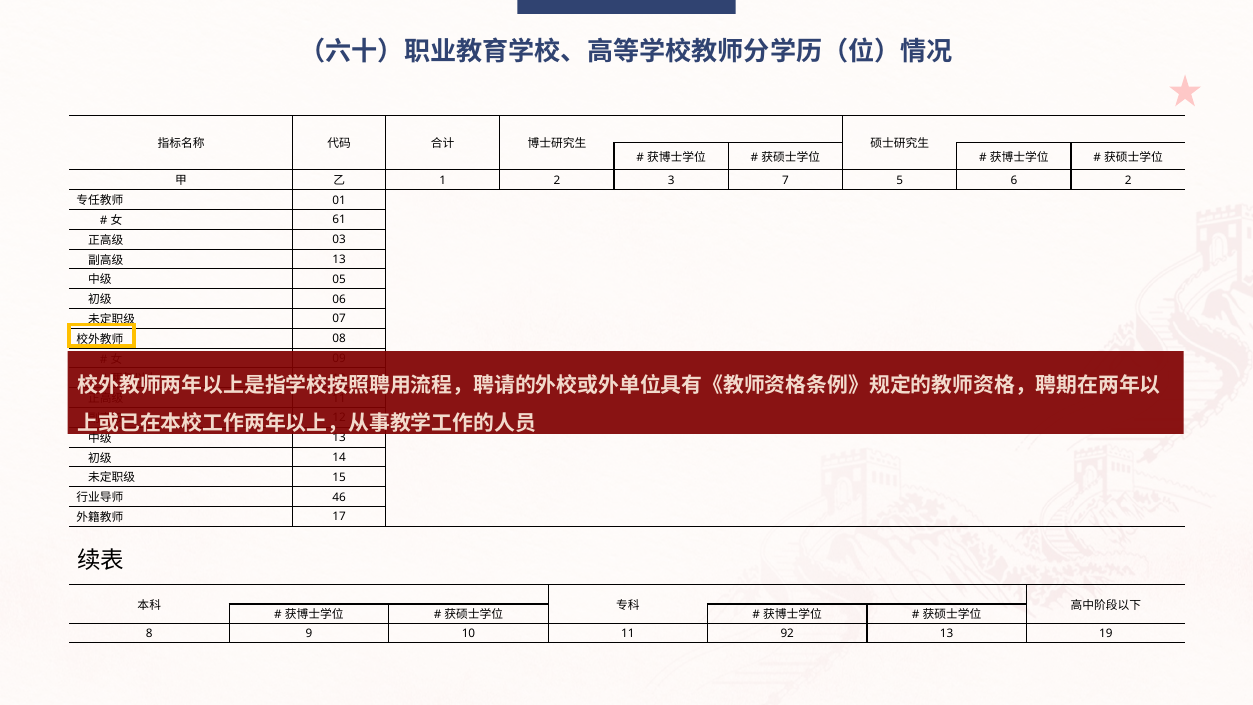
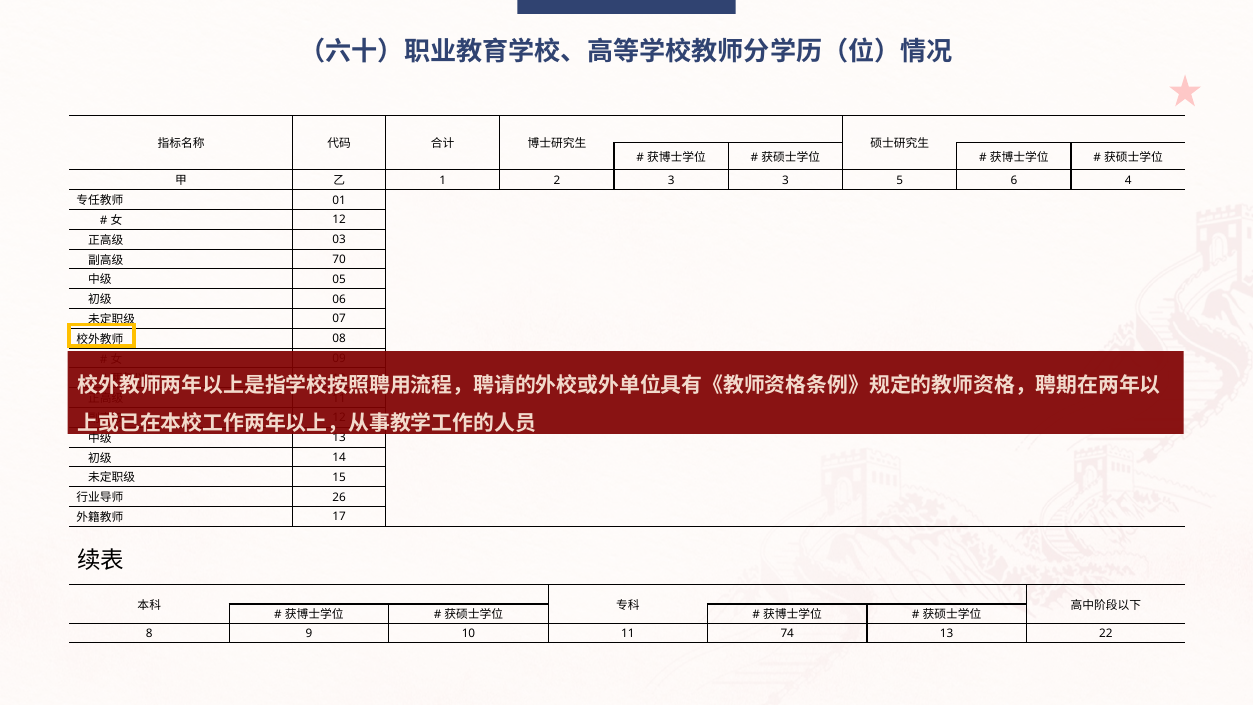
3 7: 7 -> 3
6 2: 2 -> 4
61 at (339, 220): 61 -> 12
13 at (339, 260): 13 -> 70
46: 46 -> 26
92: 92 -> 74
19: 19 -> 22
